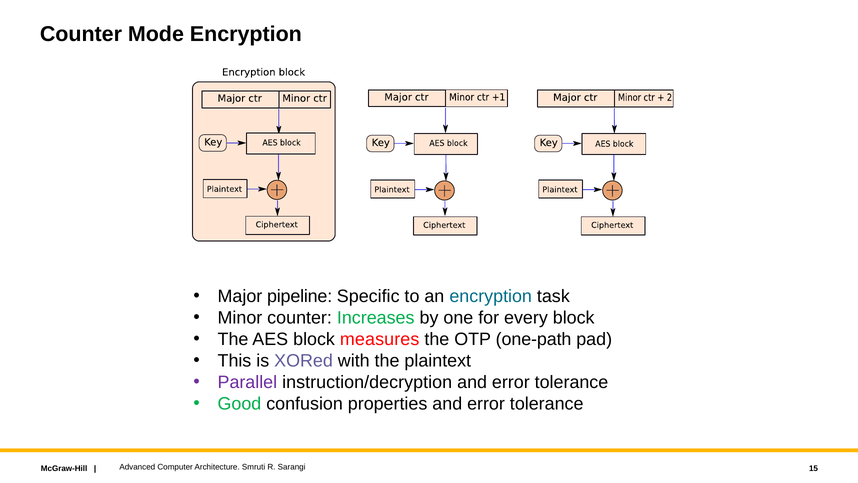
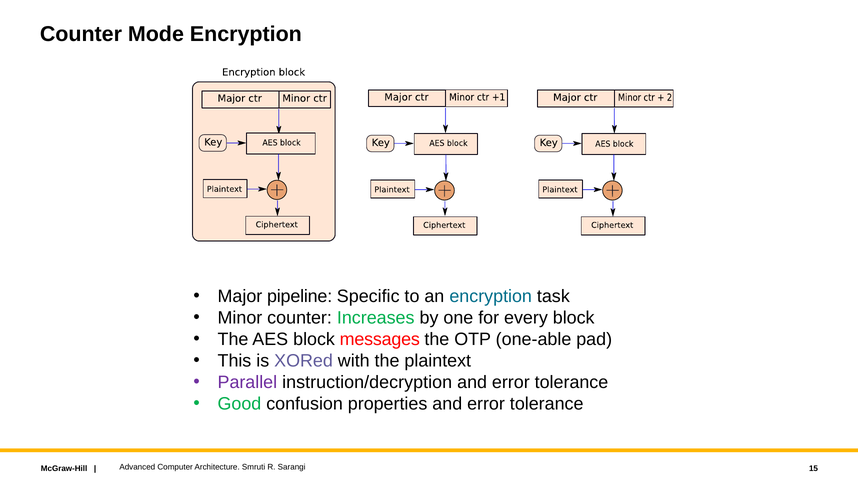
measures: measures -> messages
one-path: one-path -> one-able
